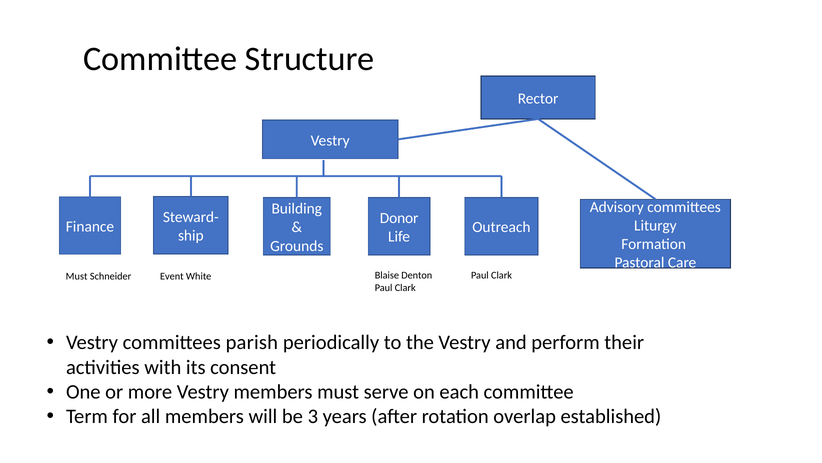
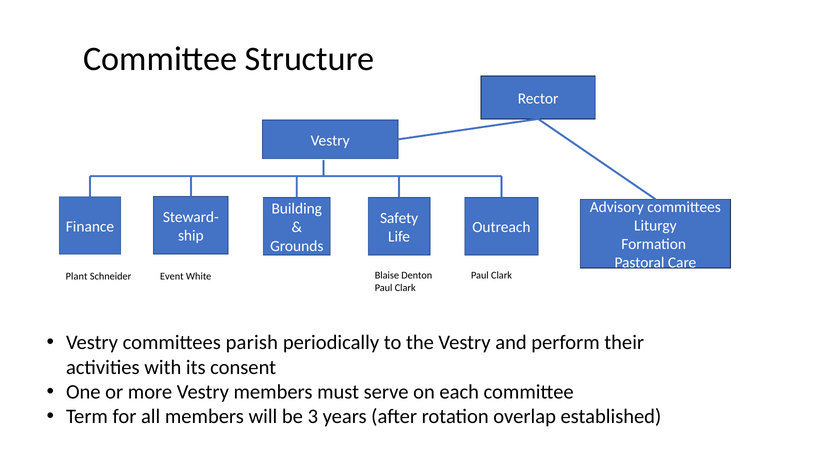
Donor: Donor -> Safety
Must at (77, 276): Must -> Plant
